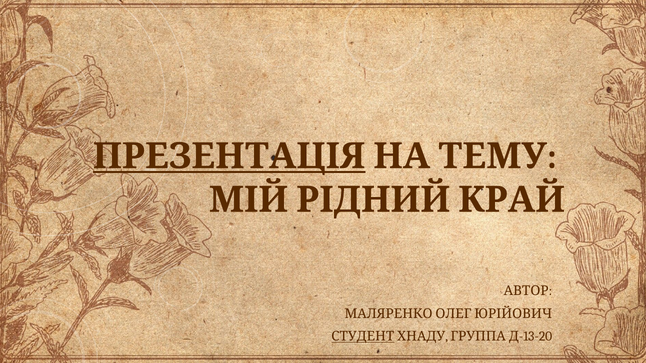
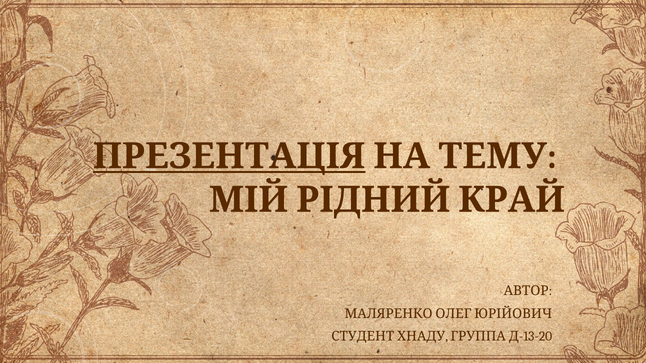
СТУДЕНТ underline: present -> none
